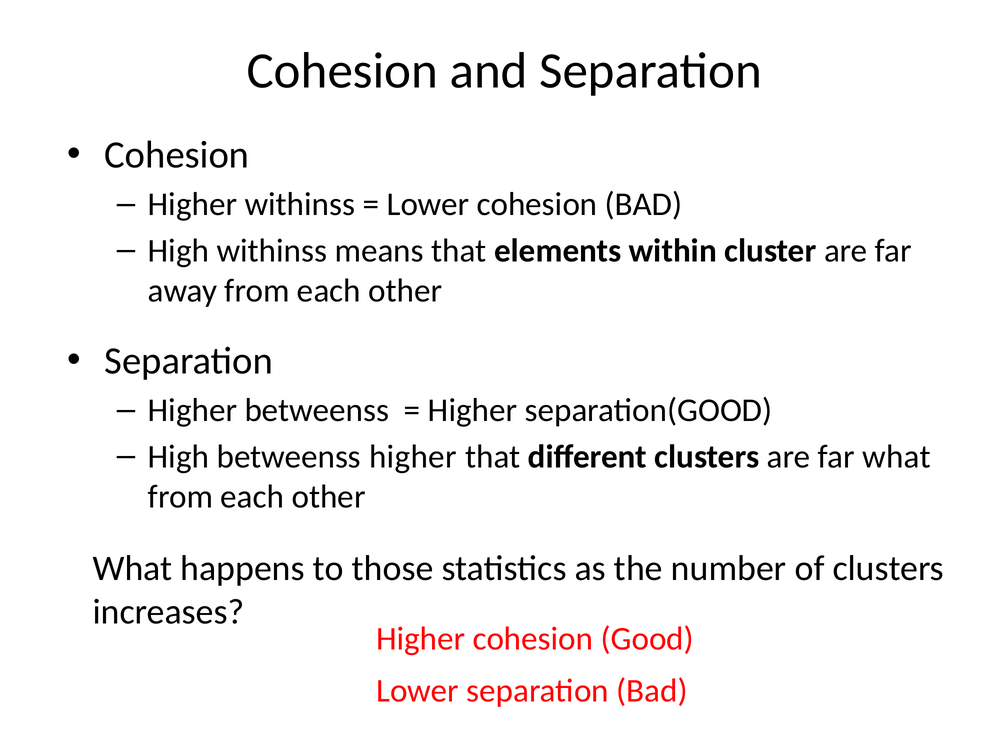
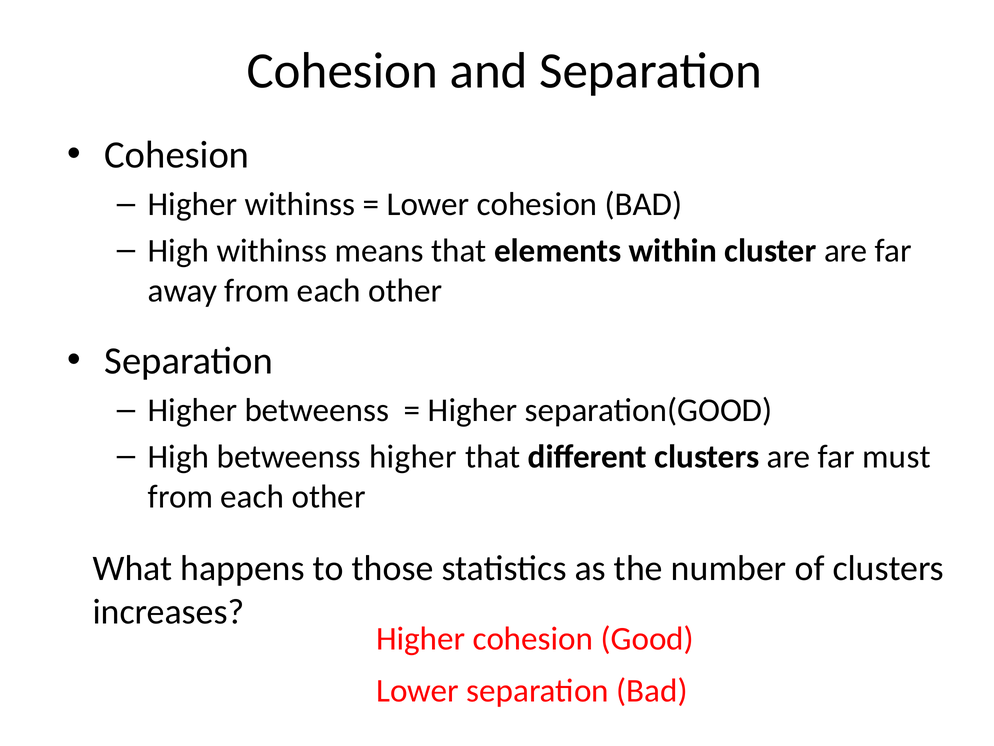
far what: what -> must
